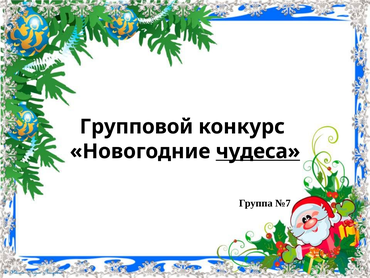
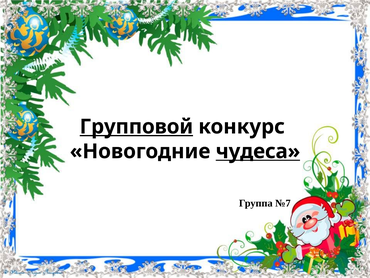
Групповой underline: none -> present
